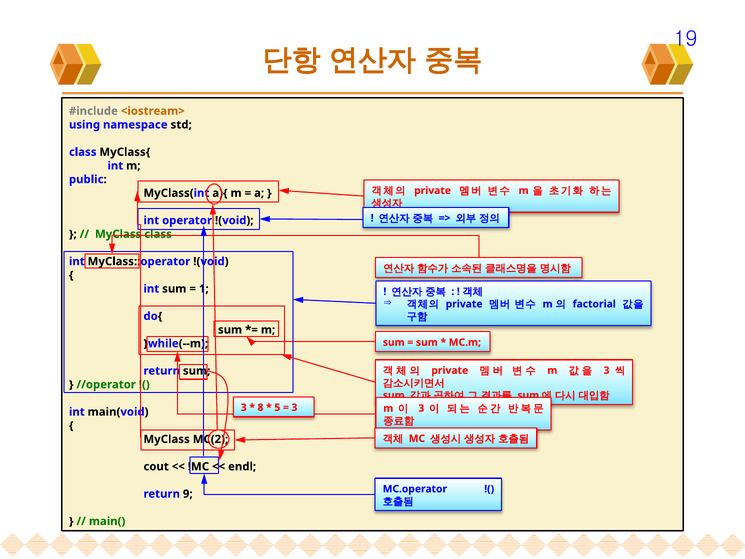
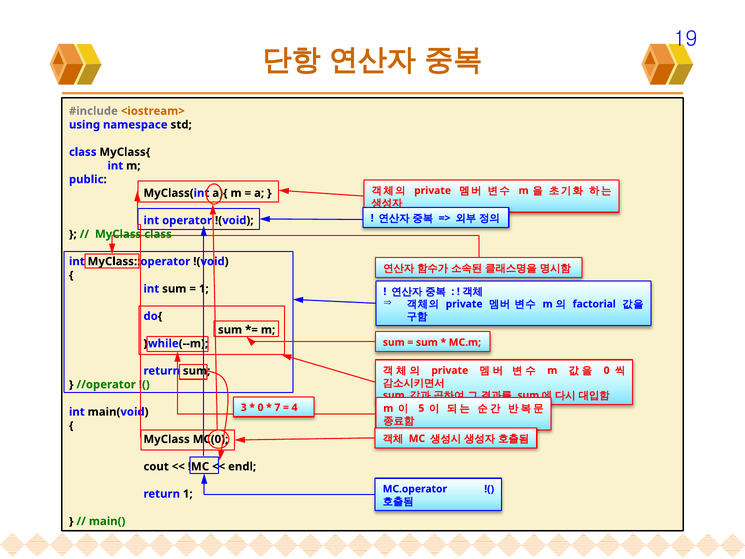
3 at (607, 370): 3 -> 0
8 at (261, 407): 8 -> 0
5: 5 -> 7
3 at (294, 407): 3 -> 4
3 at (421, 408): 3 -> 5
MC(2: MC(2 -> MC(0
return 9: 9 -> 1
